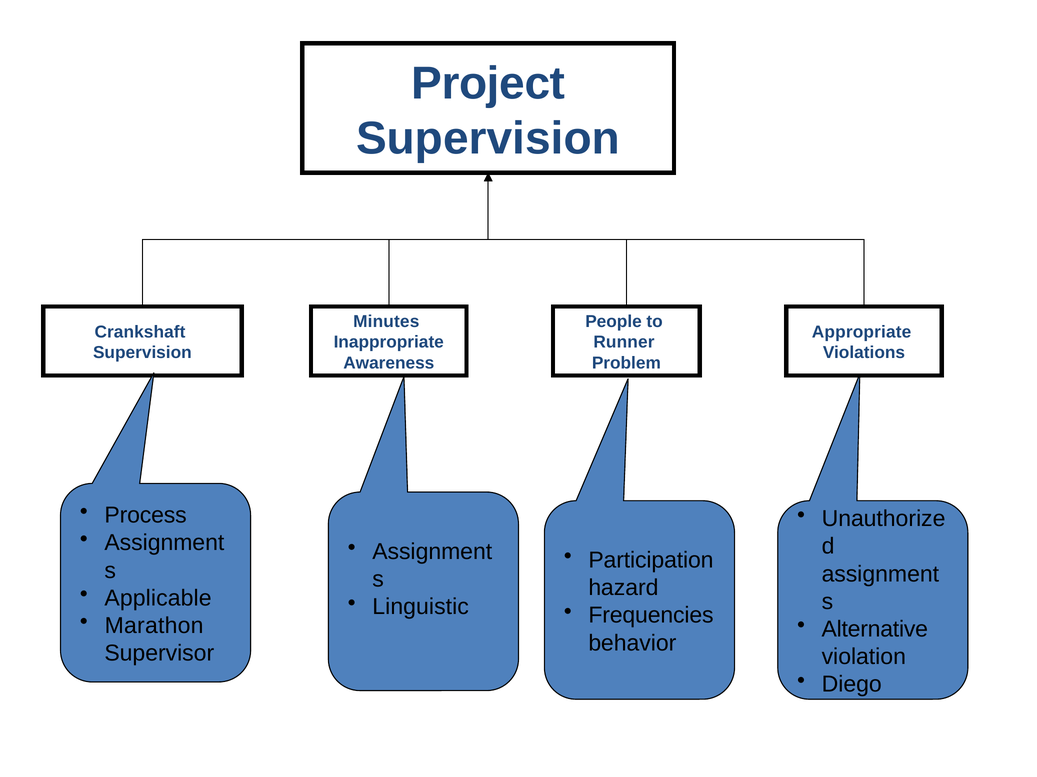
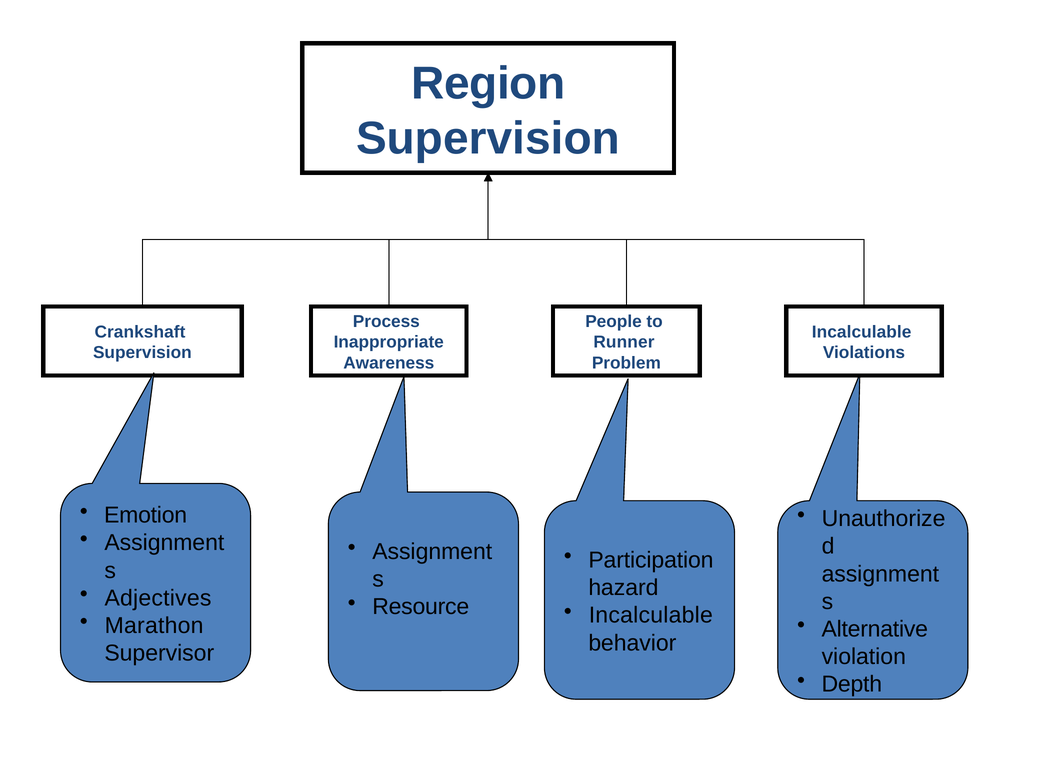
Project: Project -> Region
Minutes: Minutes -> Process
Appropriate at (862, 332): Appropriate -> Incalculable
Process: Process -> Emotion
Applicable: Applicable -> Adjectives
Linguistic: Linguistic -> Resource
Frequencies at (651, 616): Frequencies -> Incalculable
Diego: Diego -> Depth
